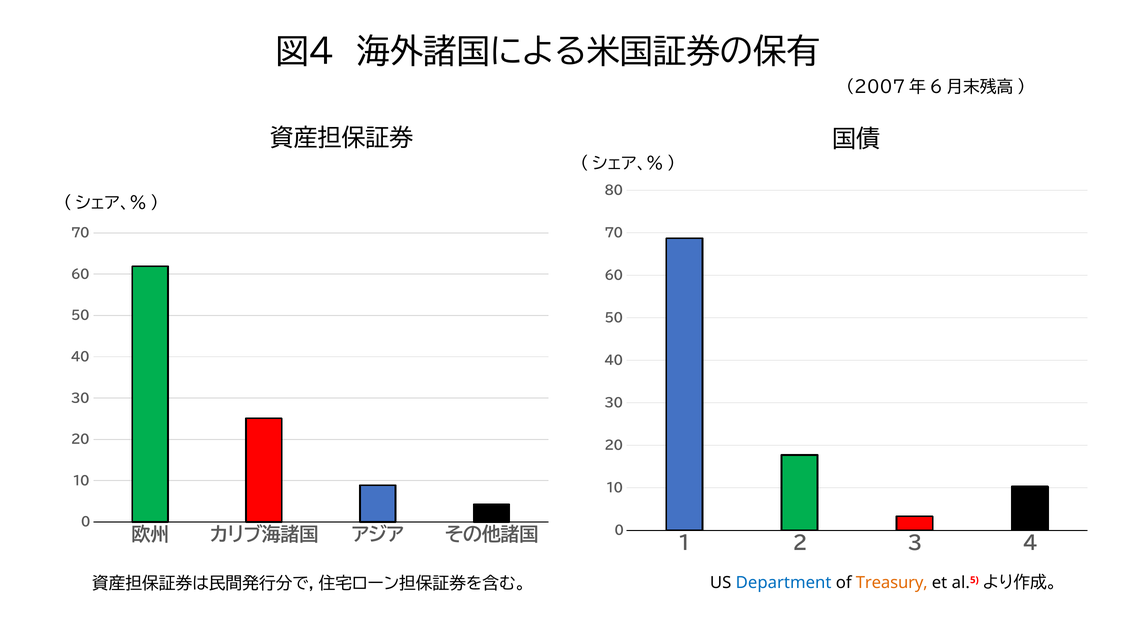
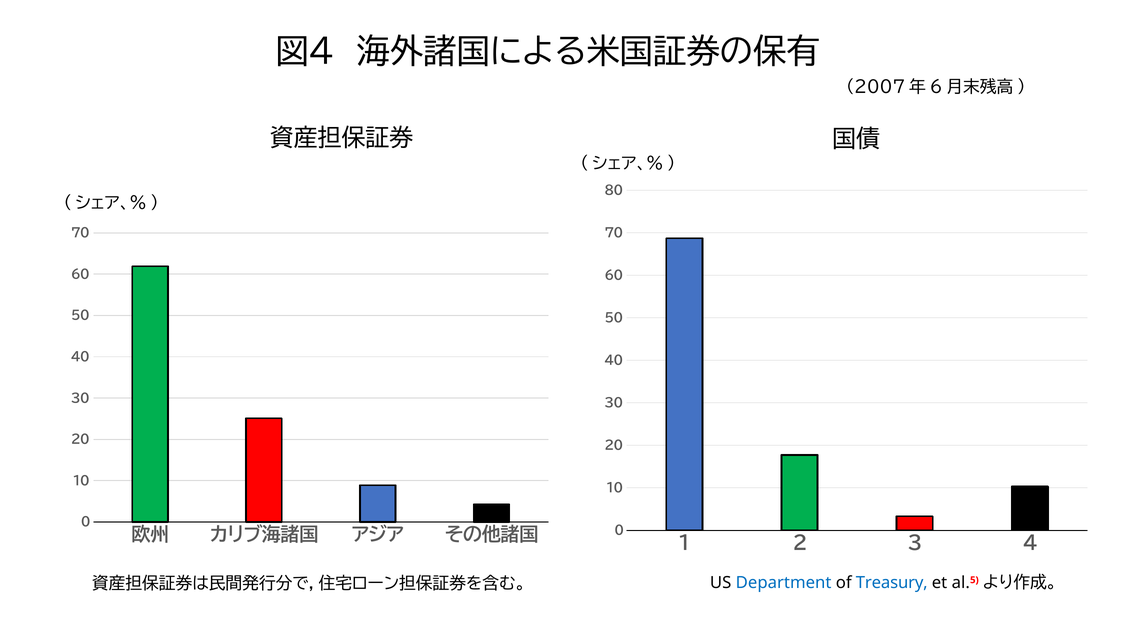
Treasury colour: orange -> blue
